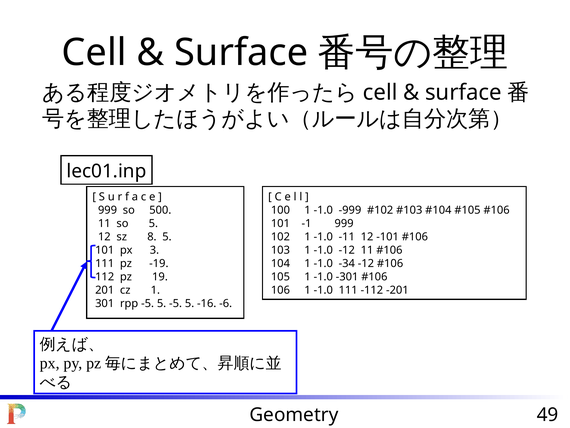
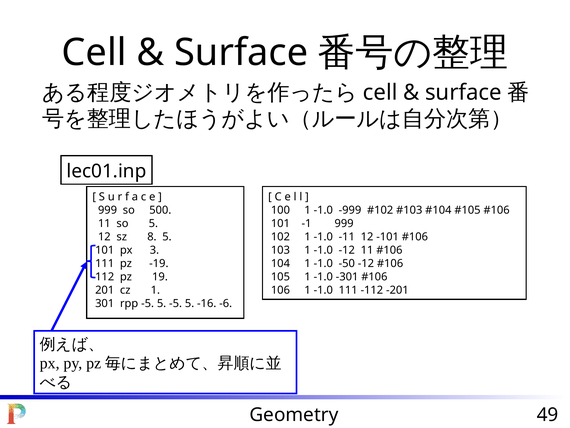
-34: -34 -> -50
